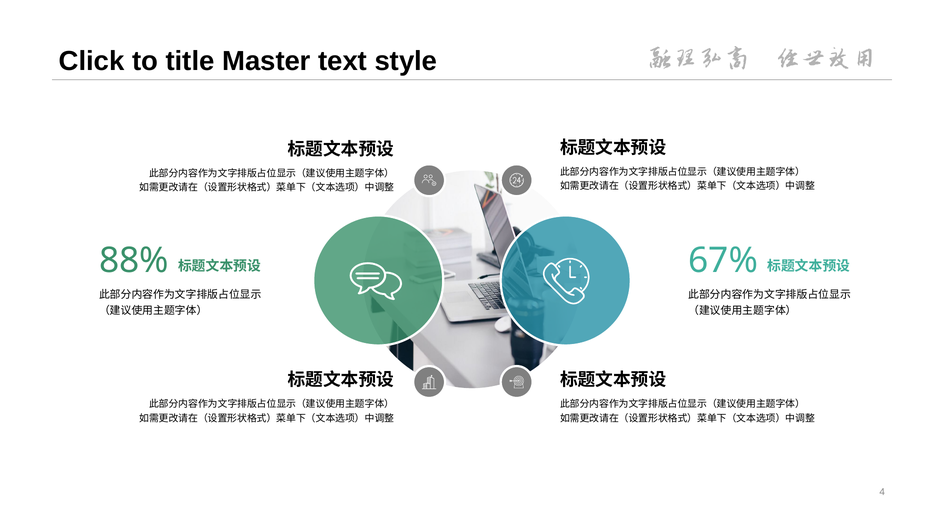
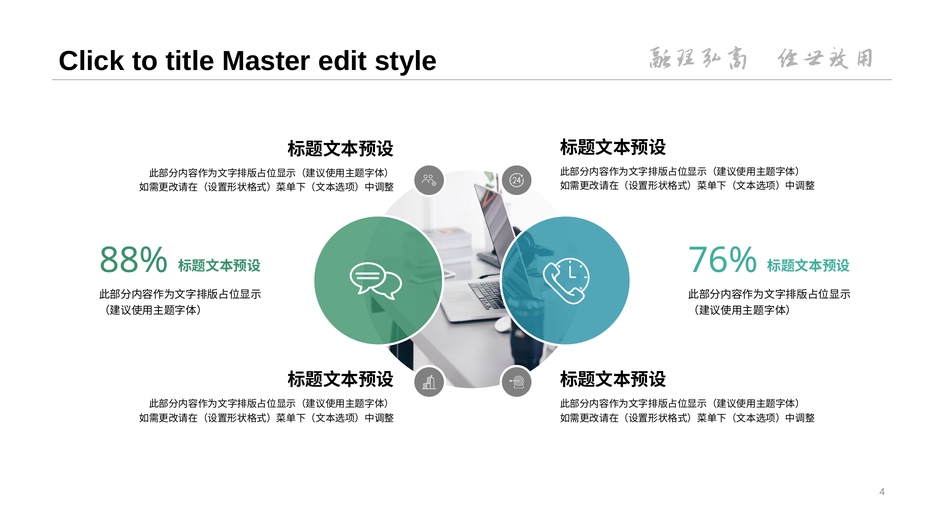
text: text -> edit
67%: 67% -> 76%
